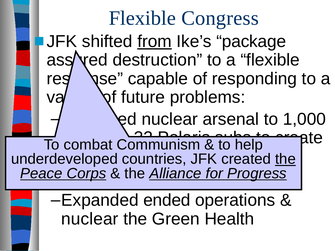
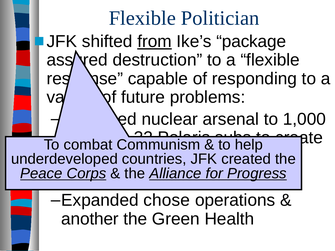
Congress: Congress -> Politician
the at (285, 159) underline: present -> none
ended: ended -> chose
nuclear at (90, 219): nuclear -> another
